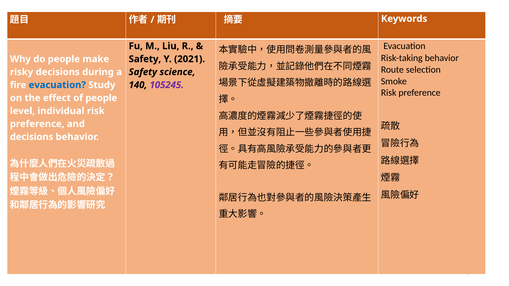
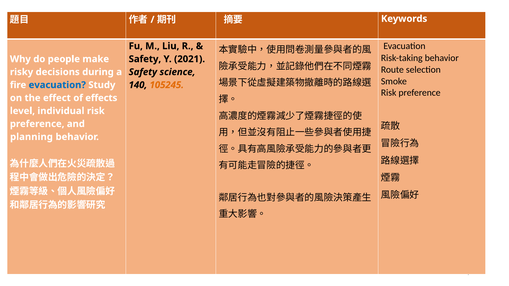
105245 colour: purple -> orange
of people: people -> effects
decisions at (32, 137): decisions -> planning
